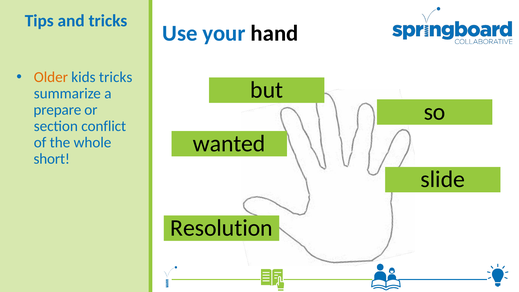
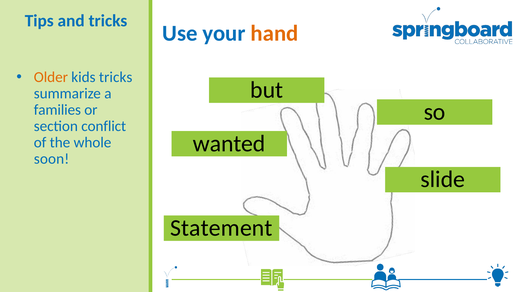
hand colour: black -> orange
prepare: prepare -> families
short: short -> soon
Resolution: Resolution -> Statement
